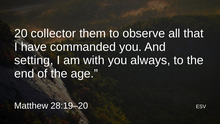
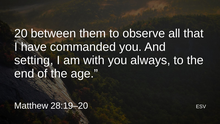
collector: collector -> between
